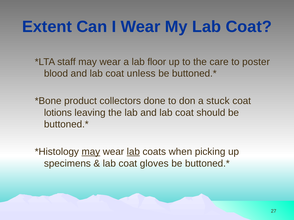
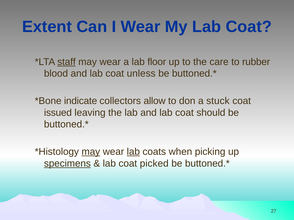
staff underline: none -> present
poster: poster -> rubber
product: product -> indicate
done: done -> allow
lotions: lotions -> issued
specimens underline: none -> present
gloves: gloves -> picked
